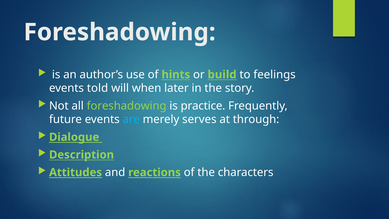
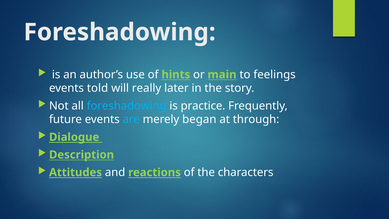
build: build -> main
when: when -> really
foreshadowing at (127, 106) colour: light green -> light blue
serves: serves -> began
